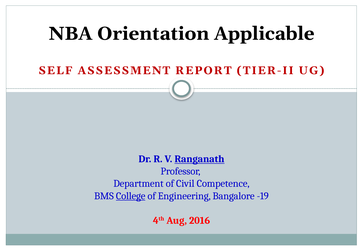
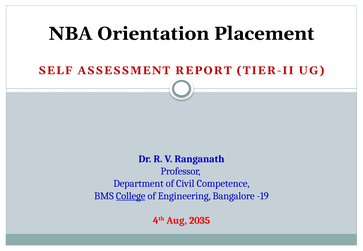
Applicable: Applicable -> Placement
Ranganath underline: present -> none
2016: 2016 -> 2035
